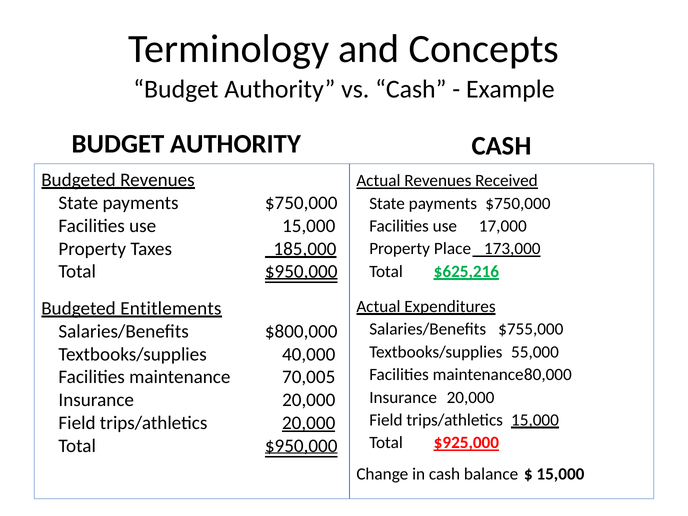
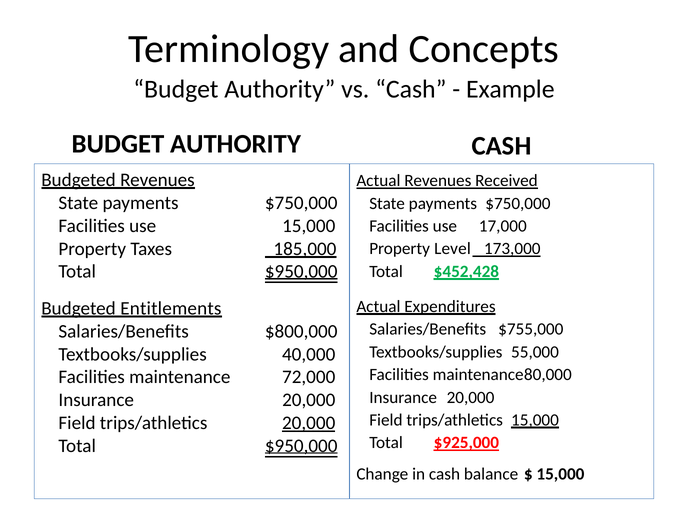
Place: Place -> Level
$625,216: $625,216 -> $452,428
70,005: 70,005 -> 72,000
